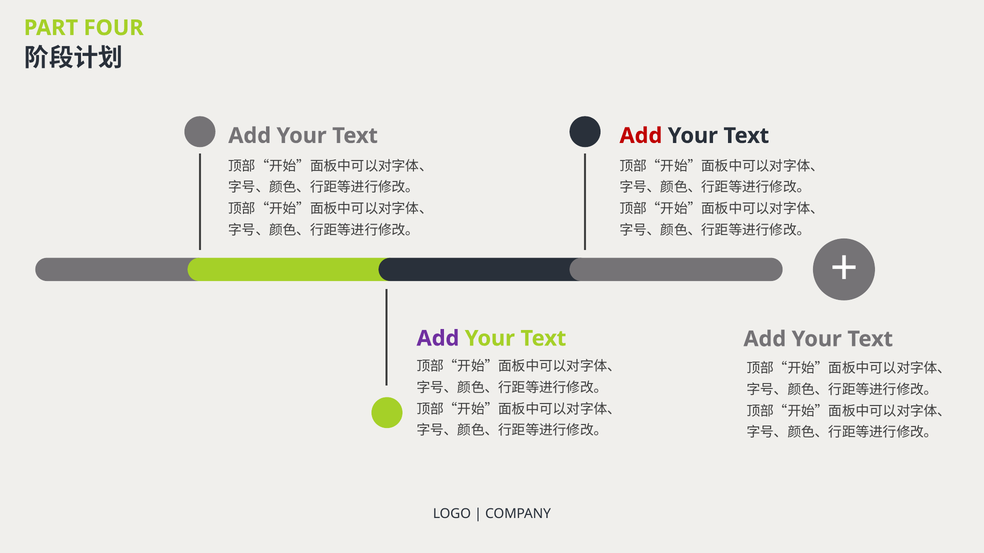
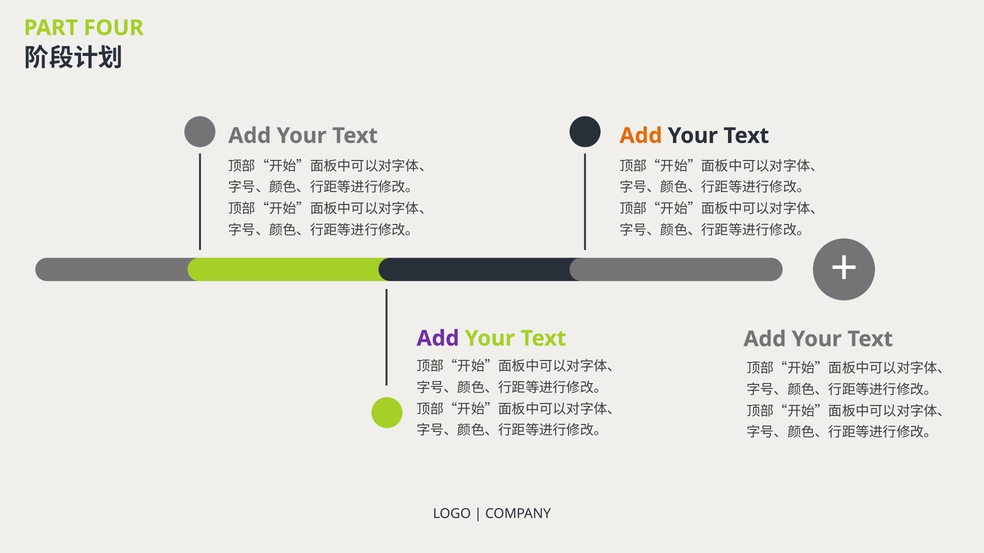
Add at (641, 136) colour: red -> orange
